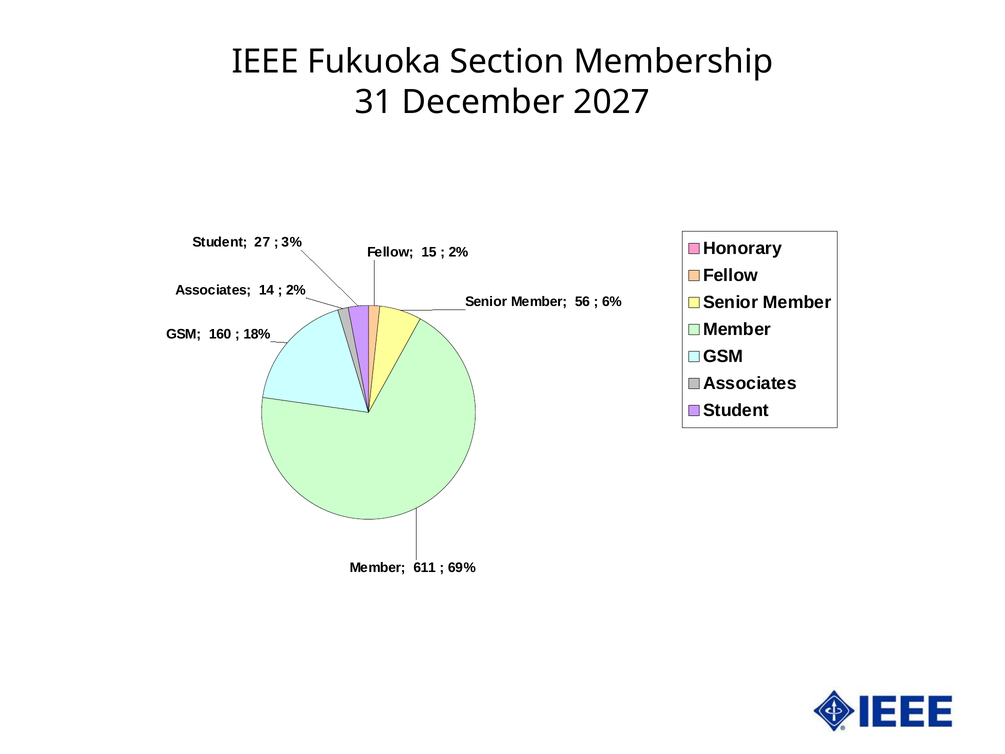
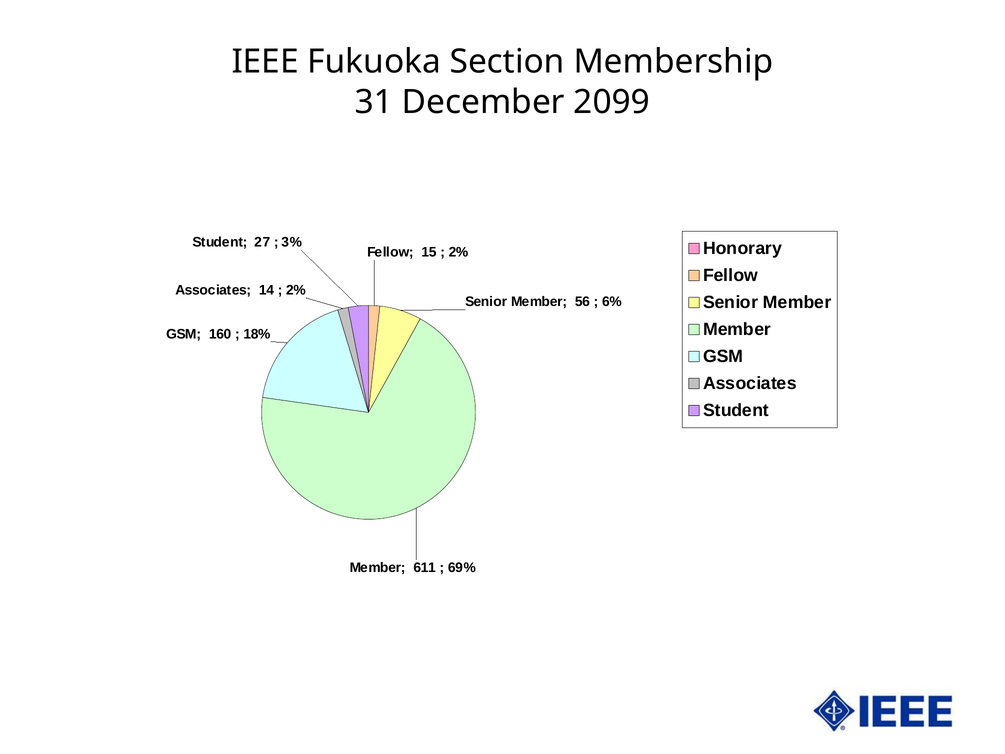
2027: 2027 -> 2099
